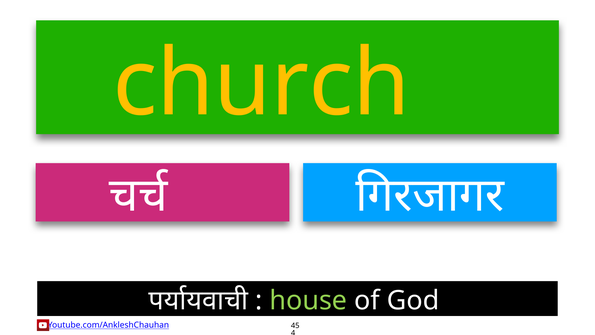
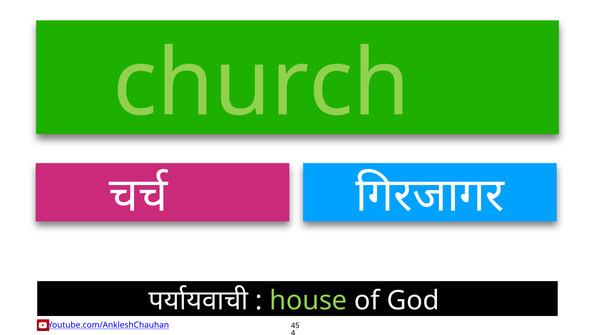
church colour: yellow -> light green
